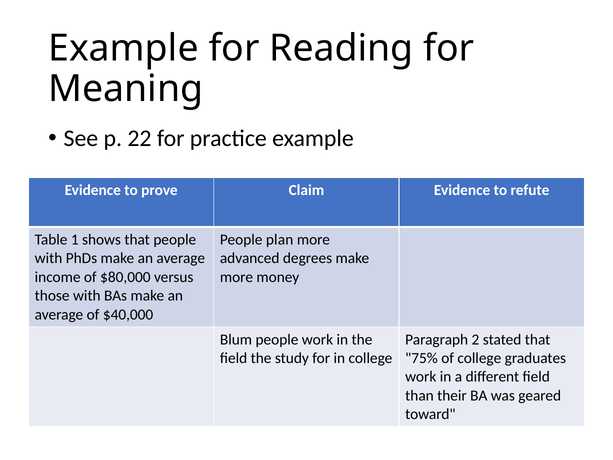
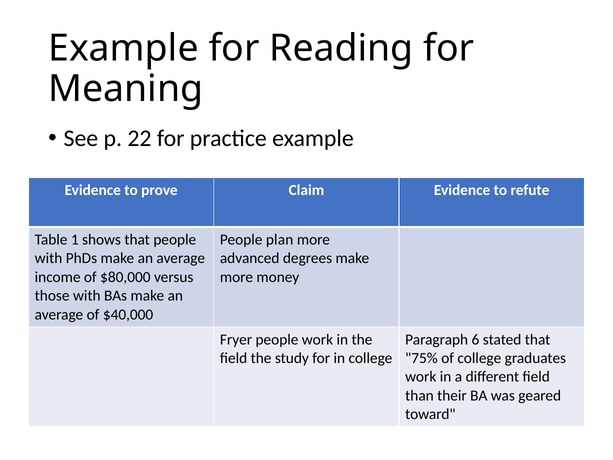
Blum: Blum -> Fryer
2: 2 -> 6
